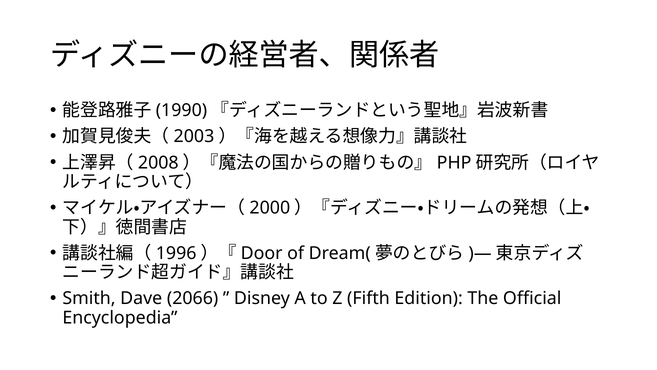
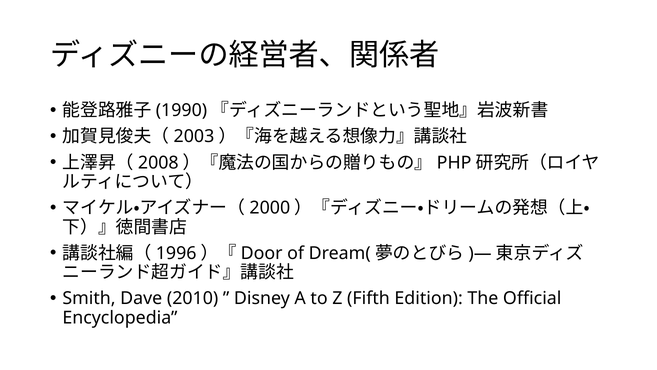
2066: 2066 -> 2010
